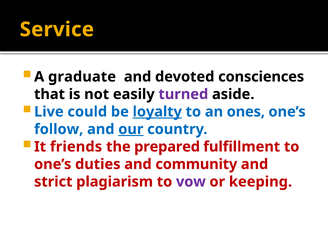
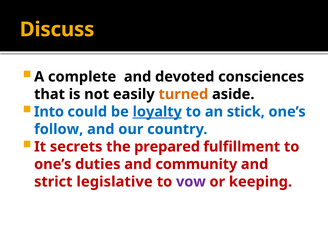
Service: Service -> Discuss
graduate: graduate -> complete
turned colour: purple -> orange
Live: Live -> Into
ones: ones -> stick
our underline: present -> none
friends: friends -> secrets
plagiarism: plagiarism -> legislative
